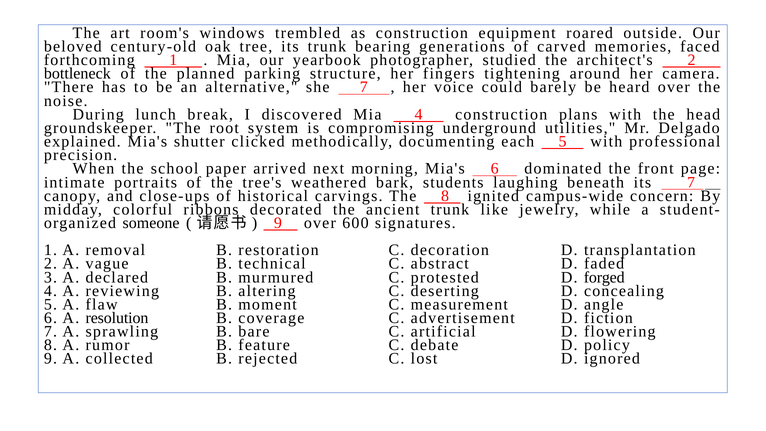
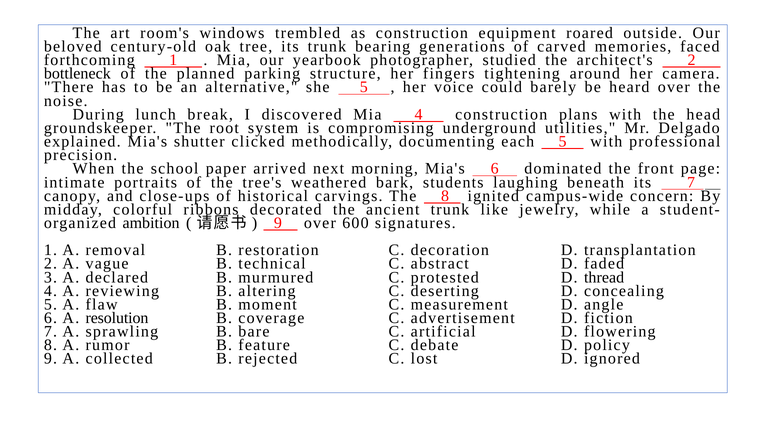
she 7: 7 -> 5
someone: someone -> ambition
forged: forged -> thread
